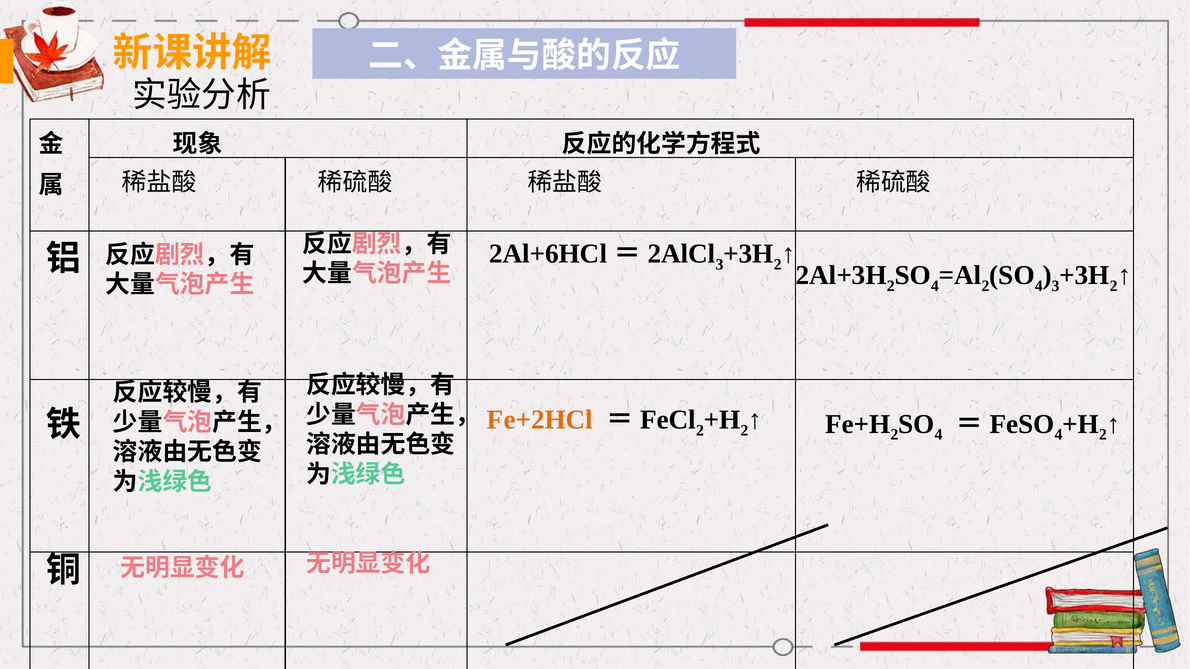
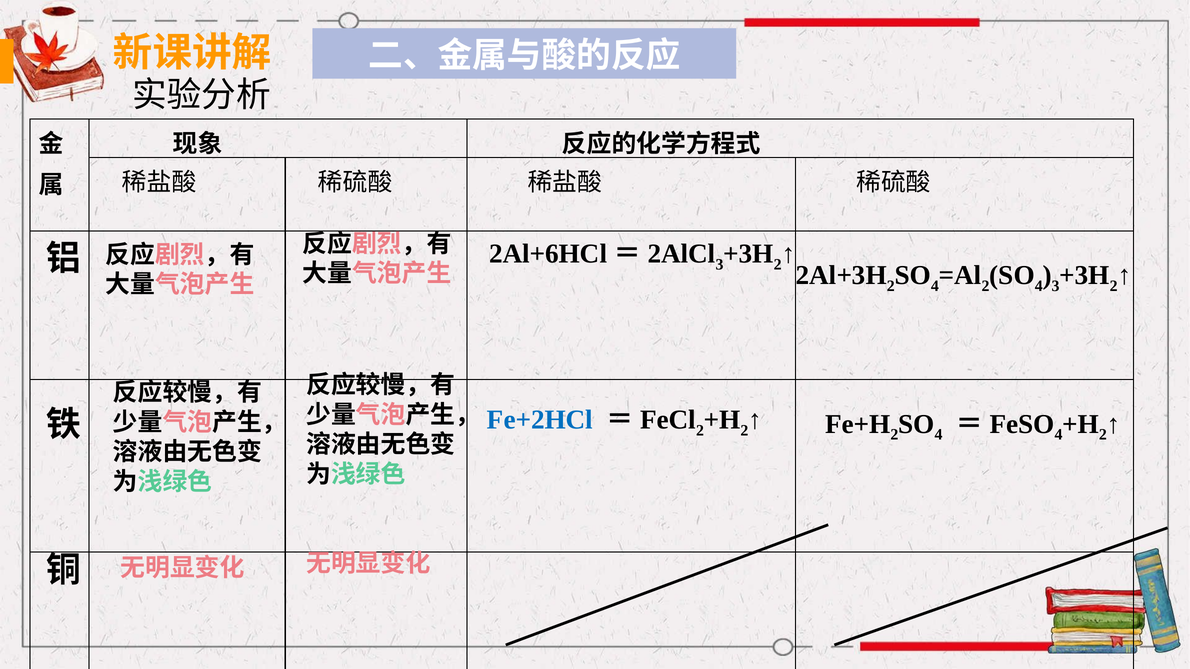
Fe+2HCl colour: orange -> blue
